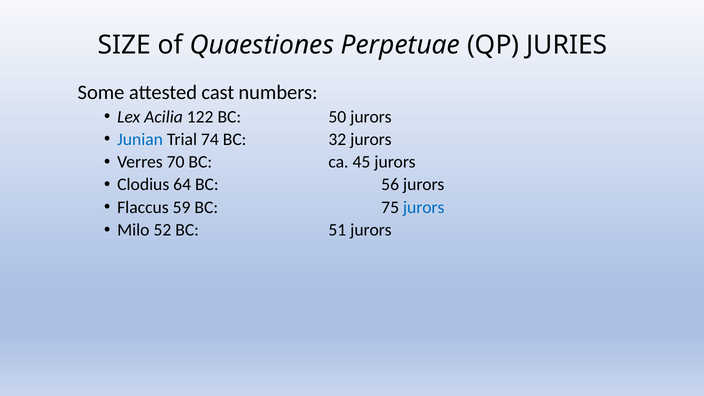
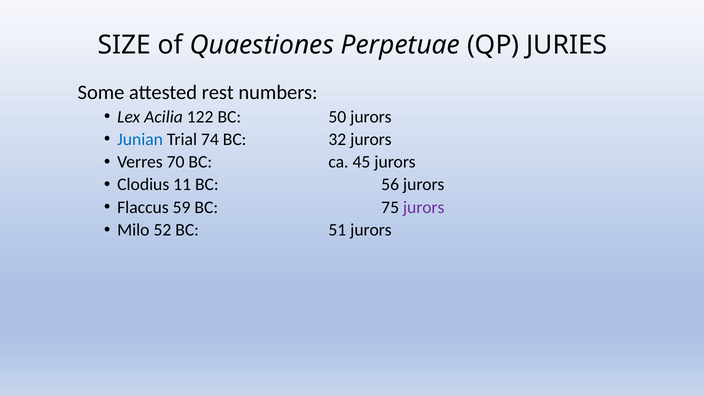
cast: cast -> rest
64: 64 -> 11
jurors at (424, 207) colour: blue -> purple
